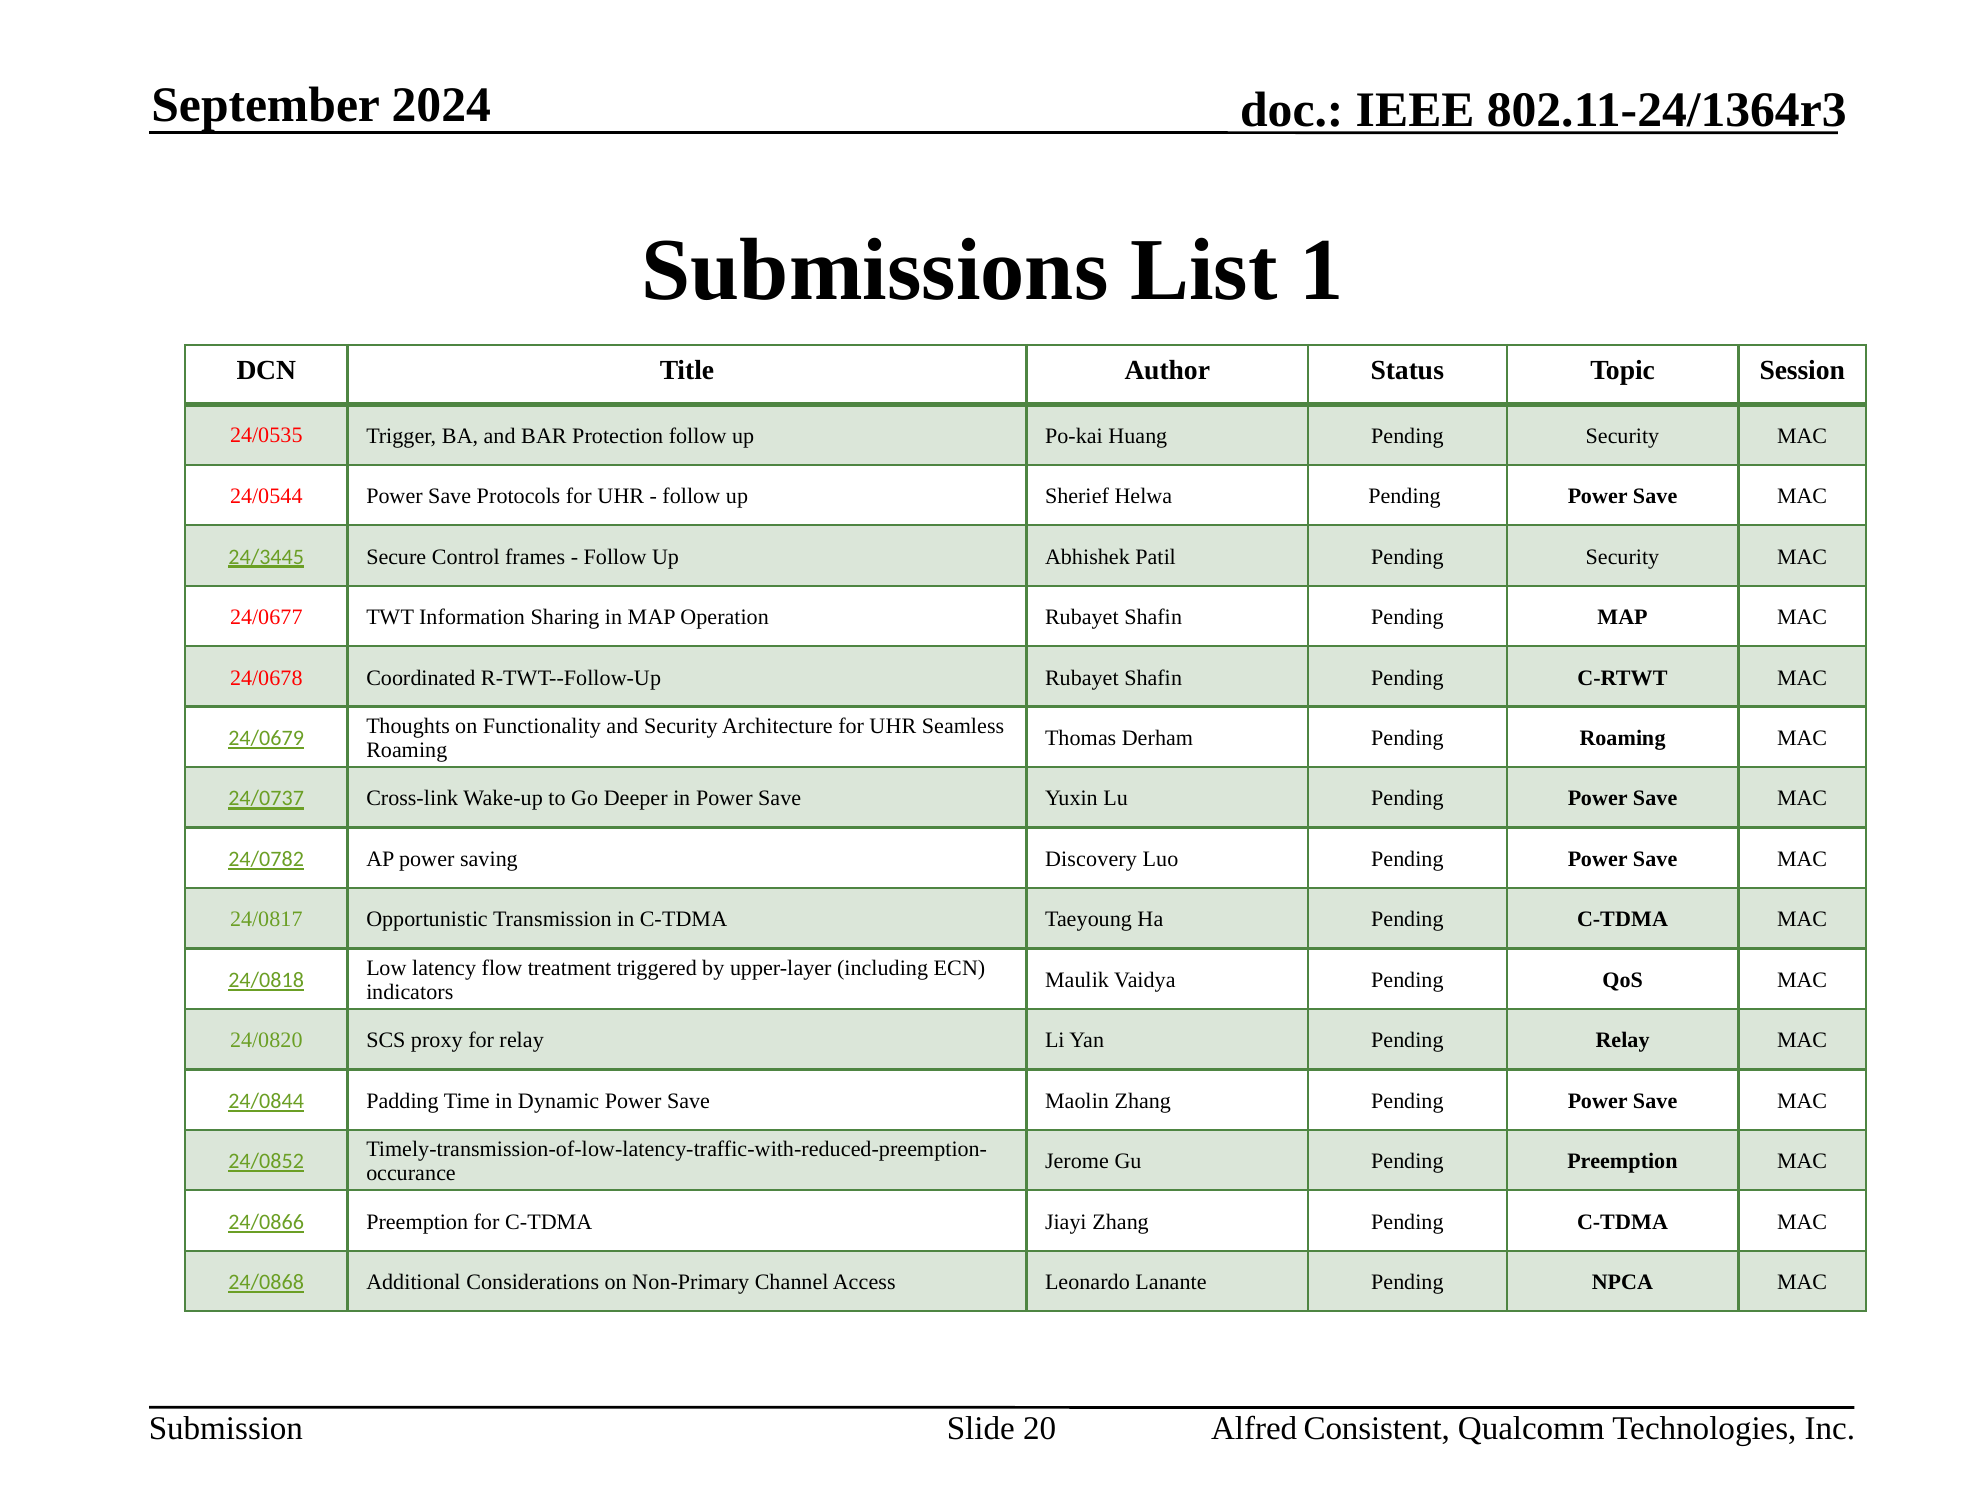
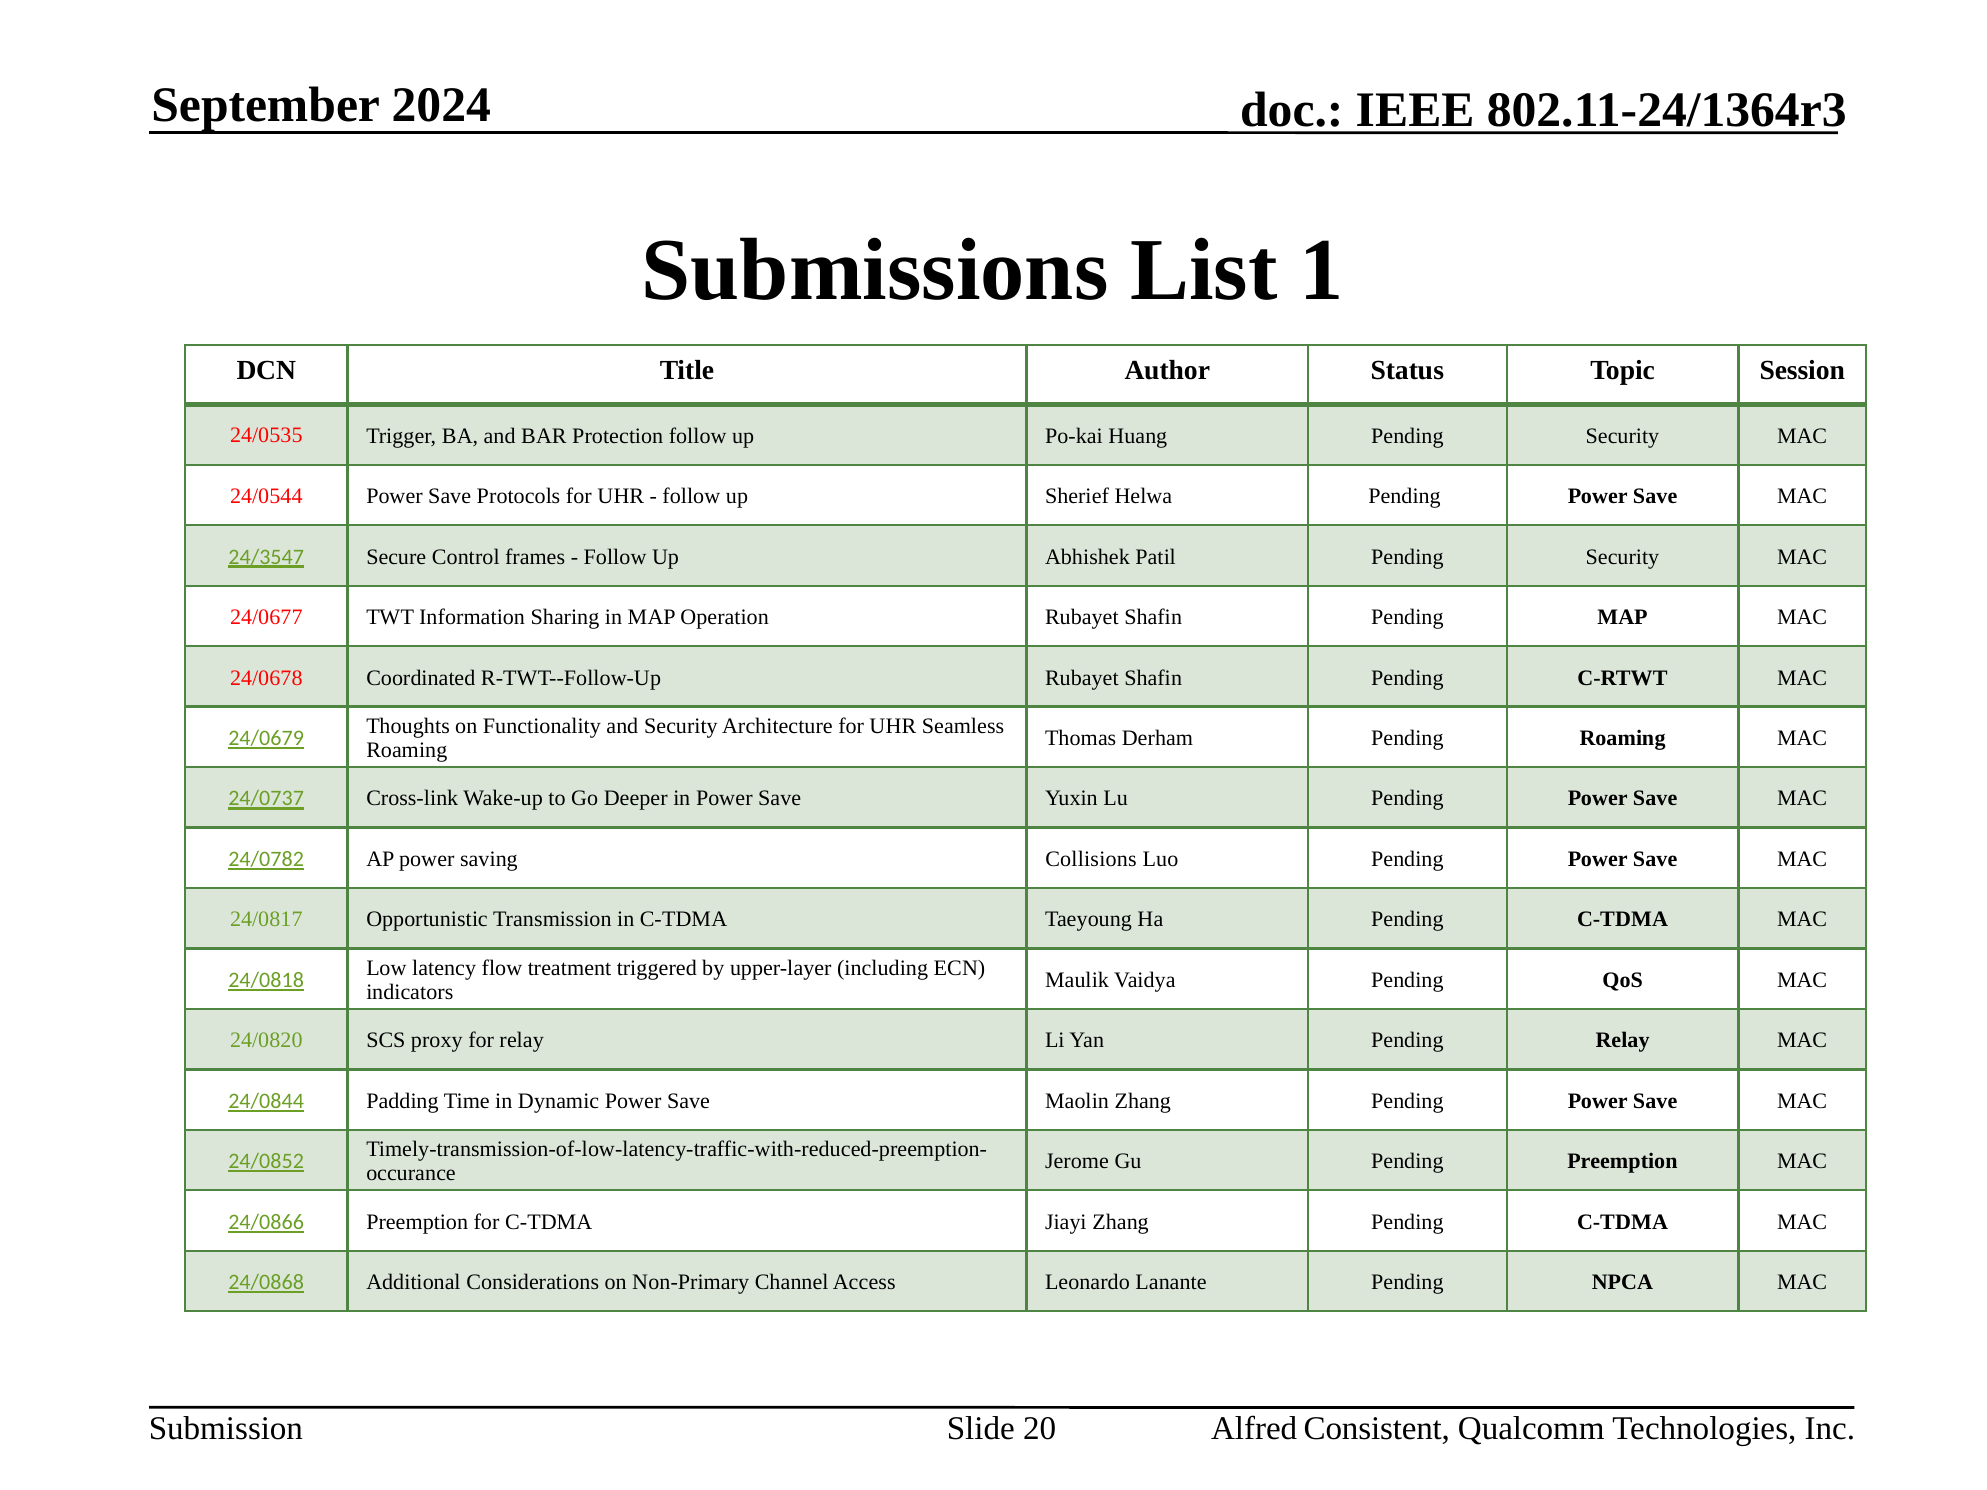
24/3445: 24/3445 -> 24/3547
Discovery: Discovery -> Collisions
